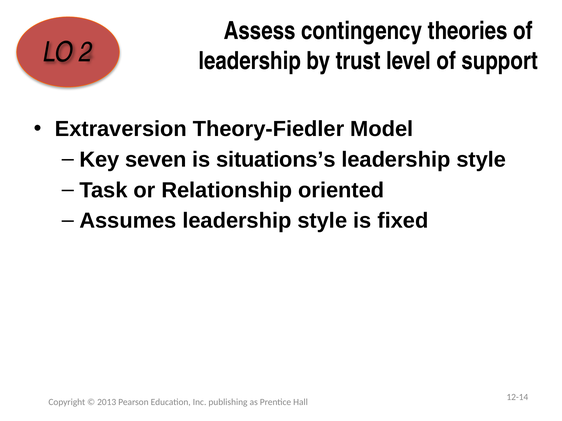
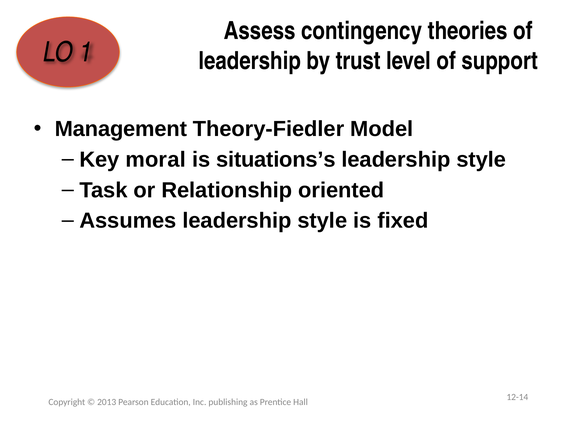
2: 2 -> 1
Extraversion: Extraversion -> Management
seven: seven -> moral
